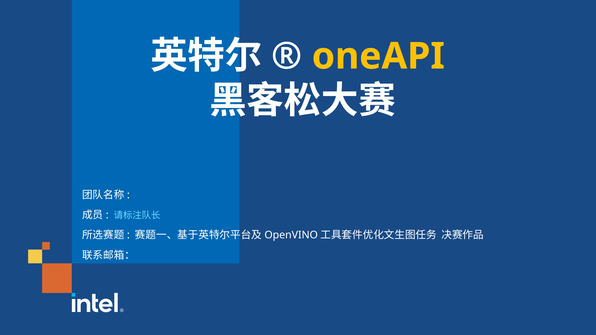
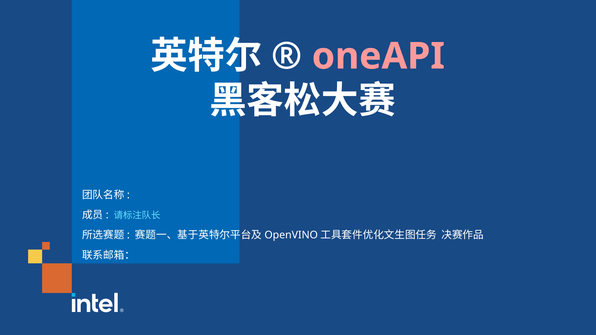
oneAPI colour: yellow -> pink
